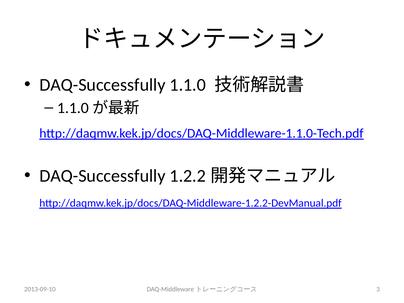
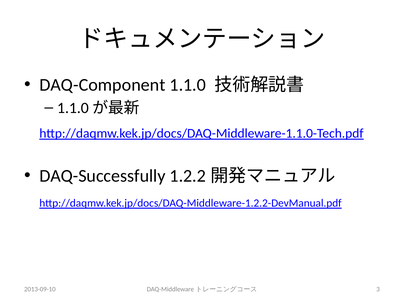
DAQ-Successfully at (102, 85): DAQ-Successfully -> DAQ-Component
